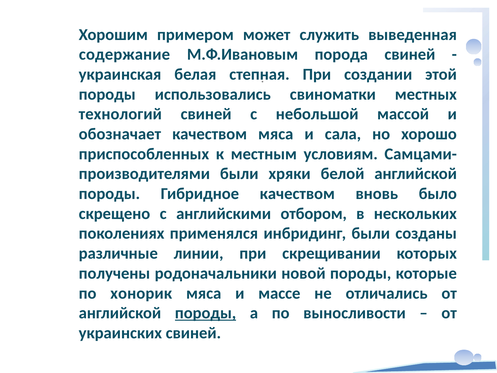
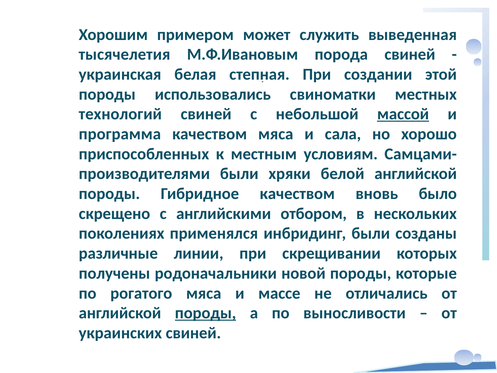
содержание: содержание -> тысячелетия
массой underline: none -> present
обозначает: обозначает -> программа
хонорик: хонорик -> рогатого
